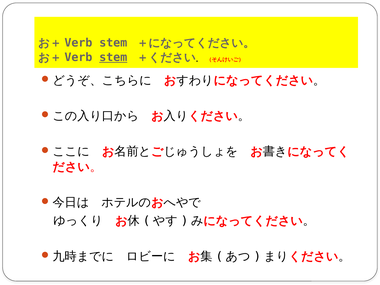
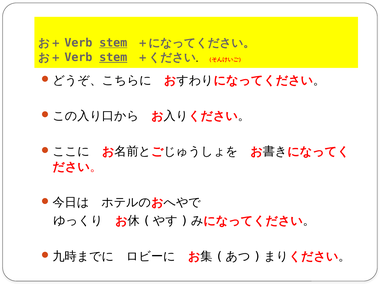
stem at (113, 43) underline: none -> present
